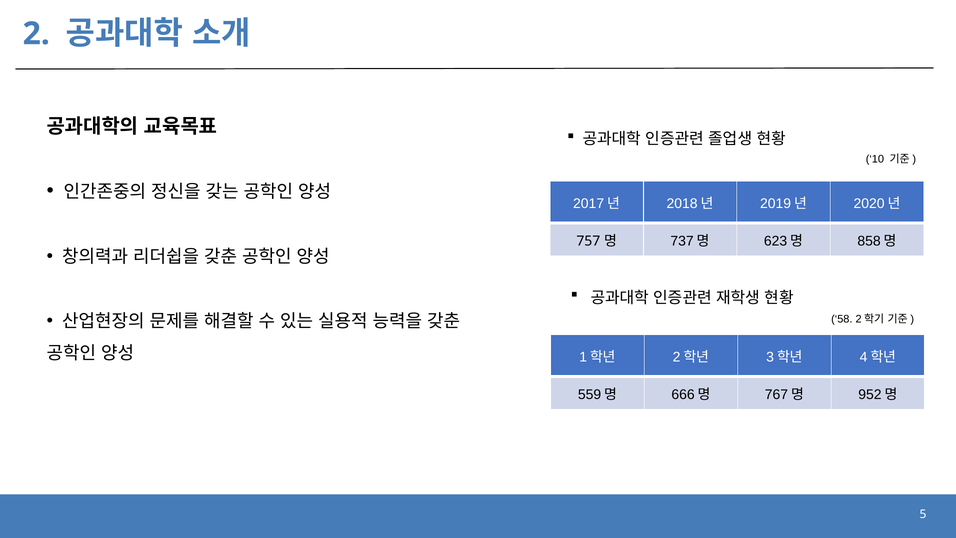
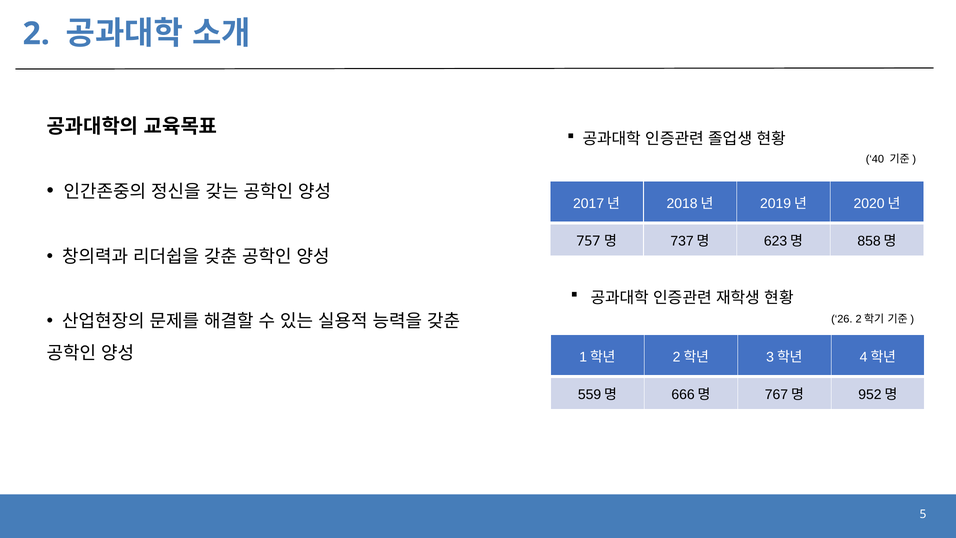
10: 10 -> 40
58: 58 -> 26
